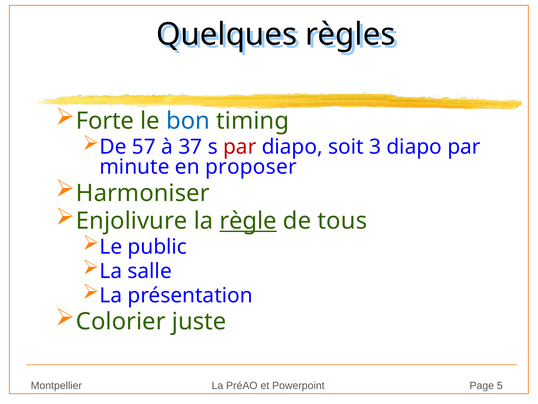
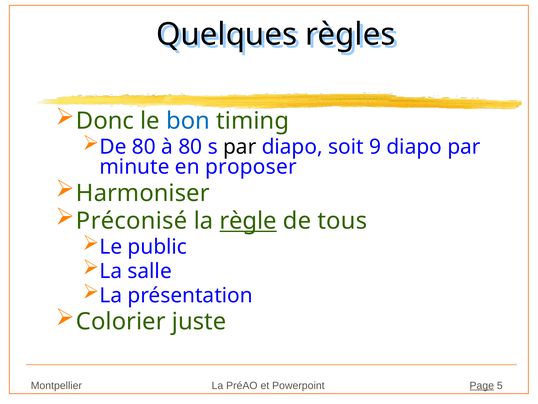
Forte: Forte -> Donc
De 57: 57 -> 80
à 37: 37 -> 80
par at (240, 147) colour: red -> black
3: 3 -> 9
Enjolivure: Enjolivure -> Préconisé
Page underline: none -> present
